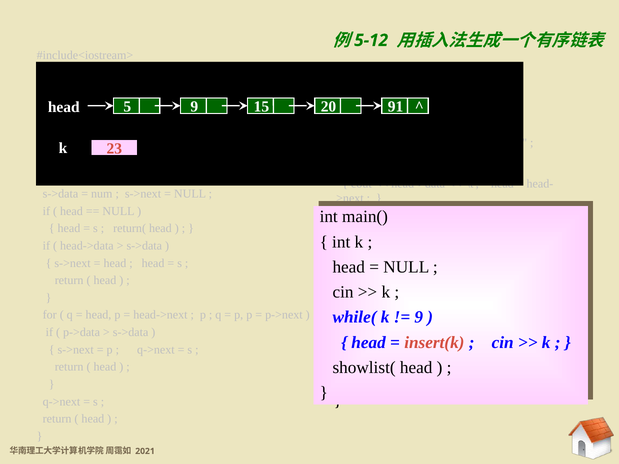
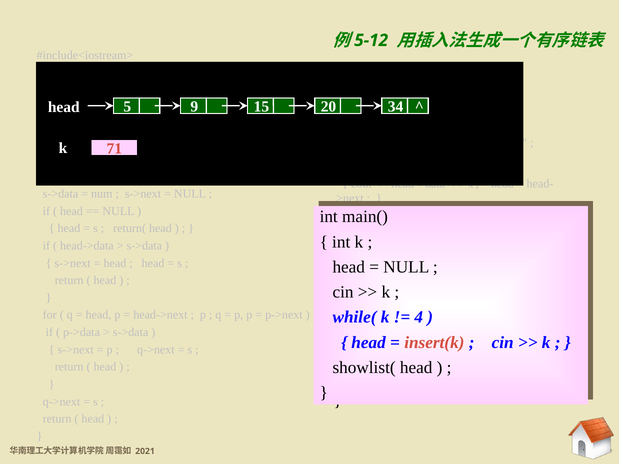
91: 91 -> 34
23: 23 -> 71
9 at (419, 317): 9 -> 4
